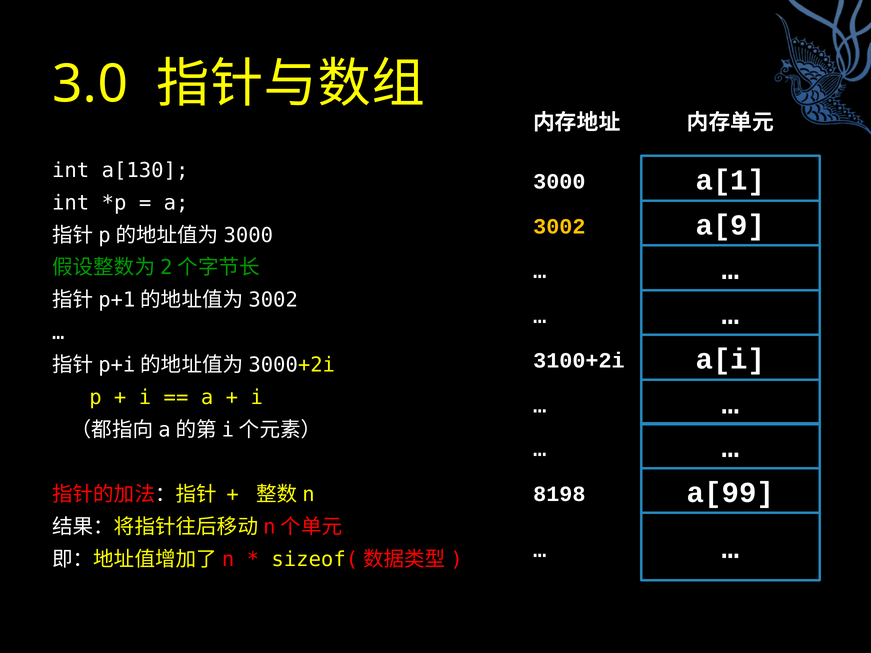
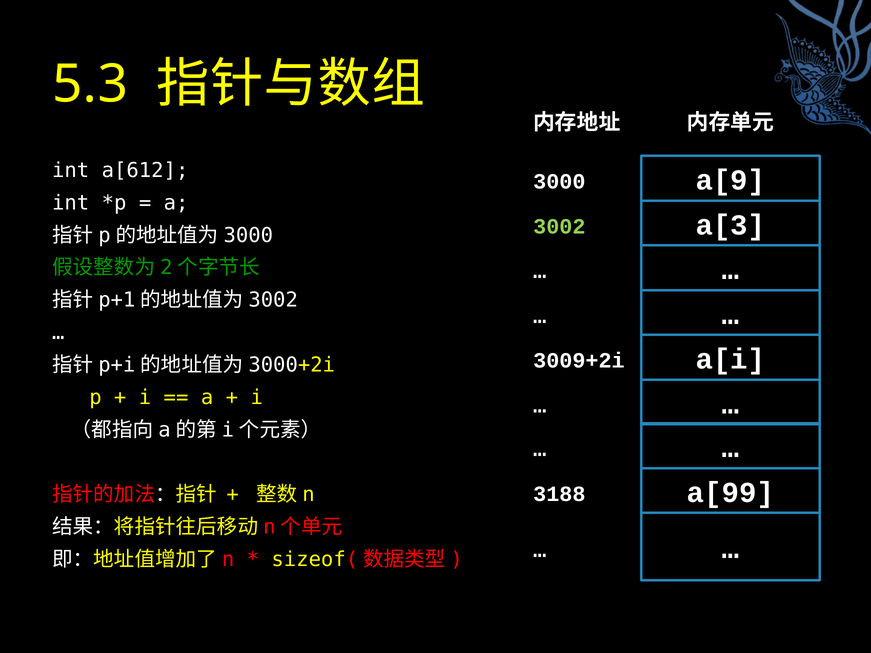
3.0: 3.0 -> 5.3
a[130: a[130 -> a[612
a[1: a[1 -> a[9
a[9: a[9 -> a[3
3002 colour: yellow -> light green
3100+2i: 3100+2i -> 3009+2i
8198: 8198 -> 3188
